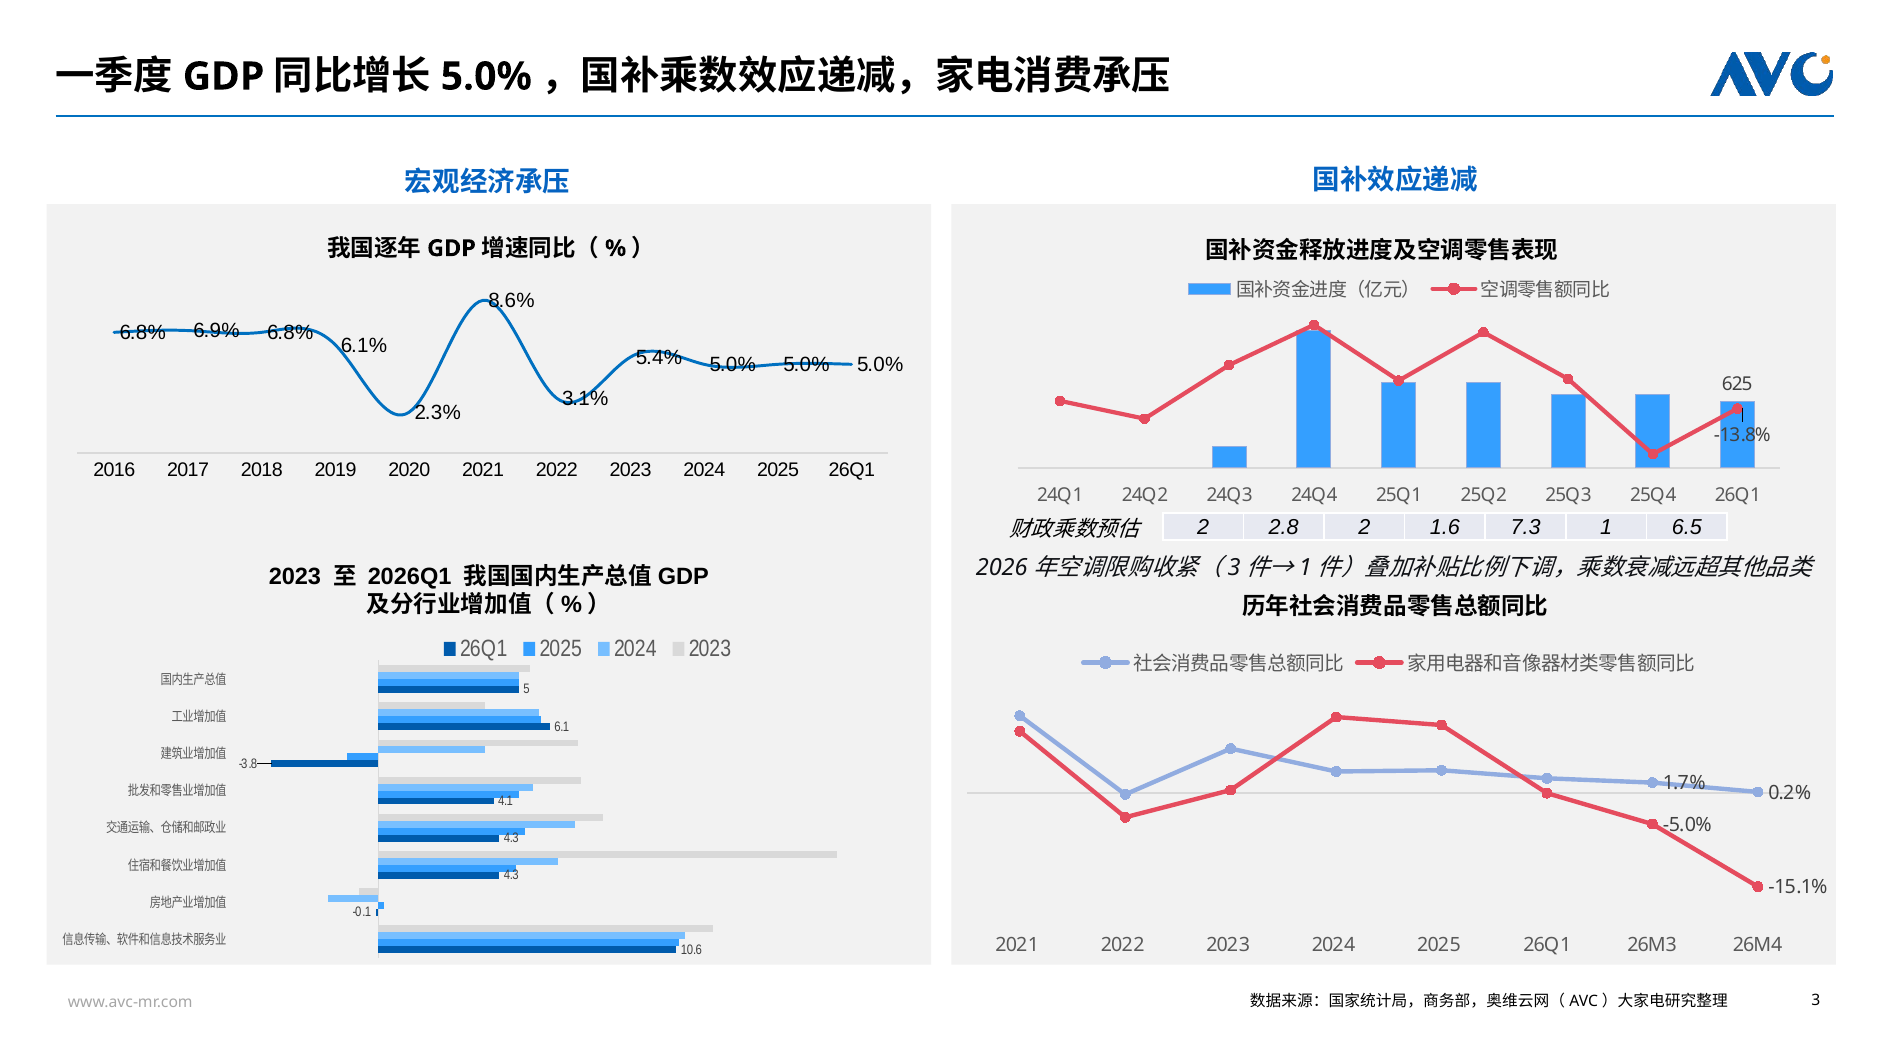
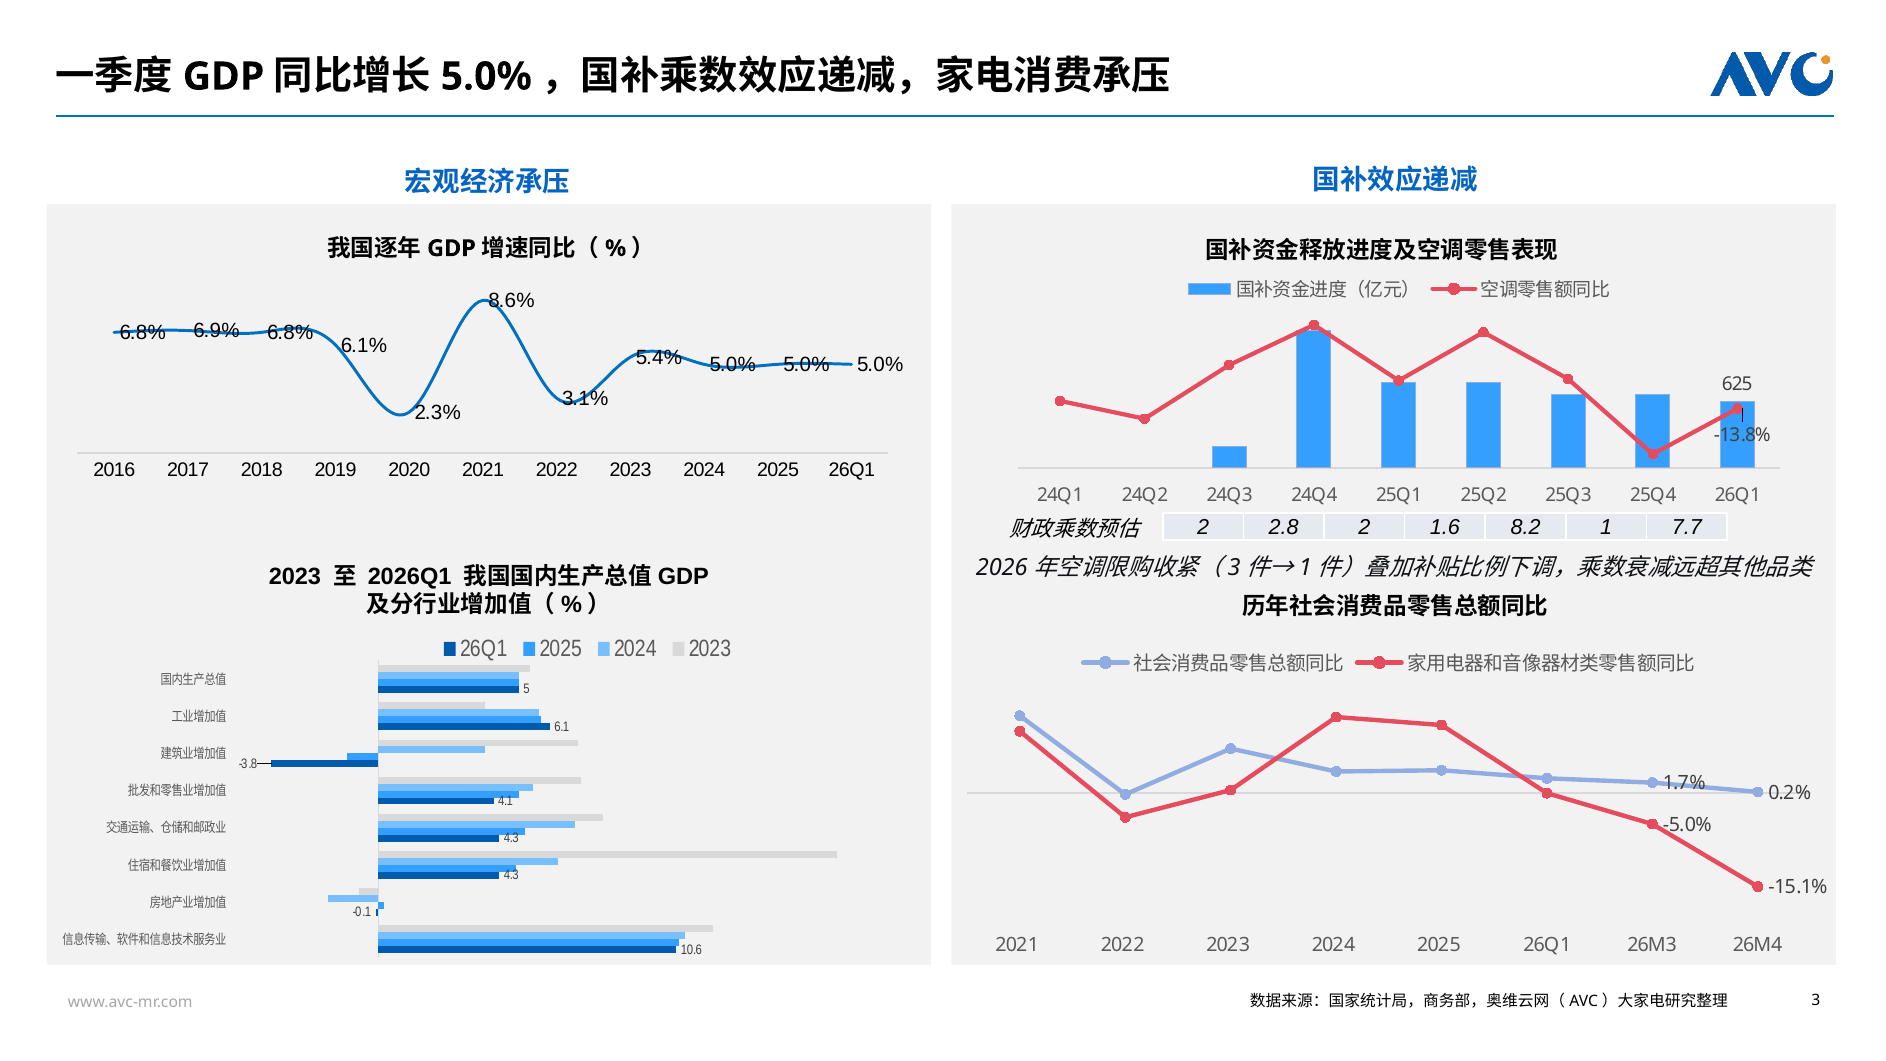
7.3: 7.3 -> 8.2
6.5: 6.5 -> 7.7
